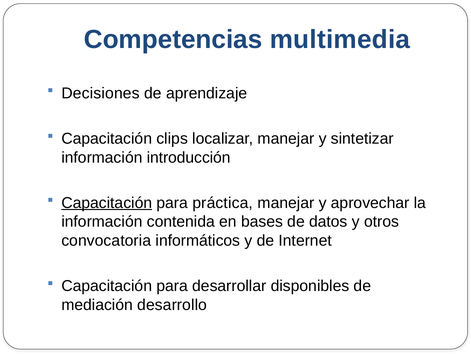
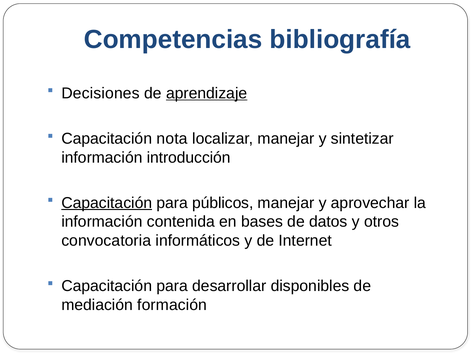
multimedia: multimedia -> bibliografía
aprendizaje underline: none -> present
clips: clips -> nota
práctica: práctica -> públicos
desarrollo: desarrollo -> formación
